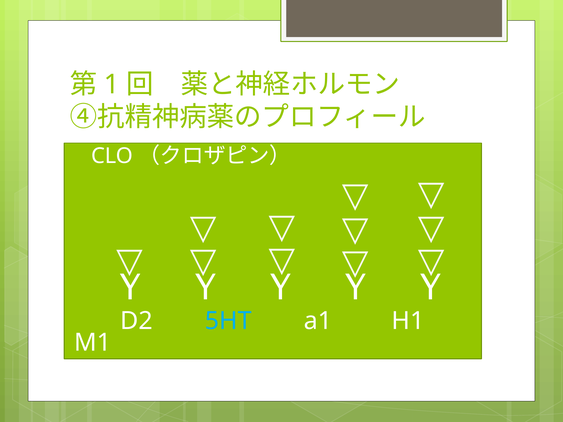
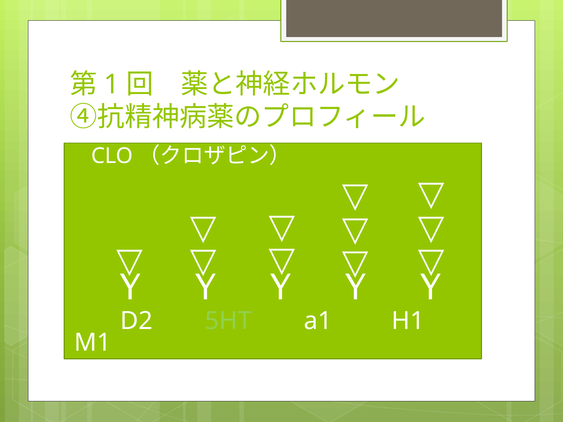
5HT colour: light blue -> light green
